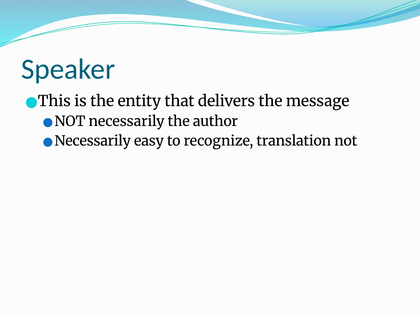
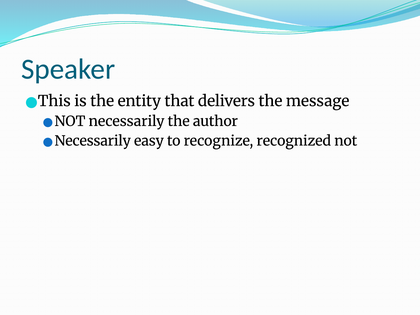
translation: translation -> recognized
